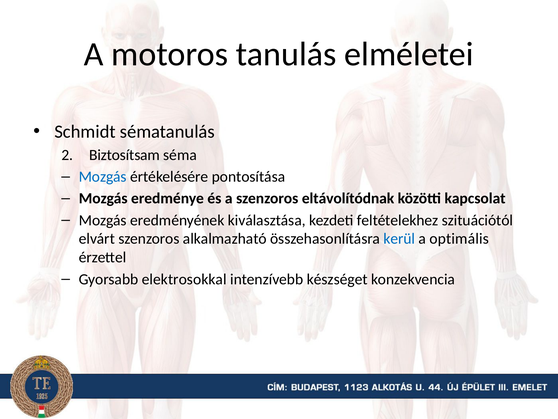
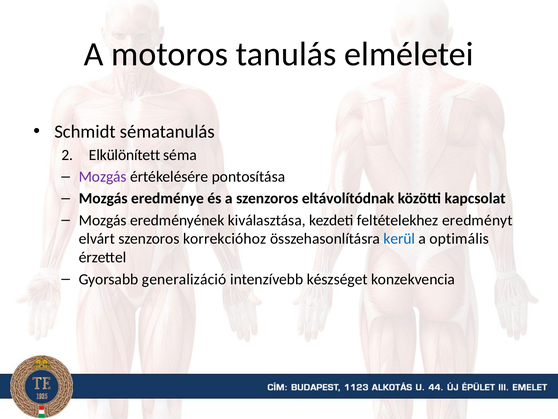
Biztosítsam: Biztosítsam -> Elkülönített
Mozgás at (103, 177) colour: blue -> purple
szituációtól: szituációtól -> eredményt
alkalmazható: alkalmazható -> korrekcióhoz
elektrosokkal: elektrosokkal -> generalizáció
